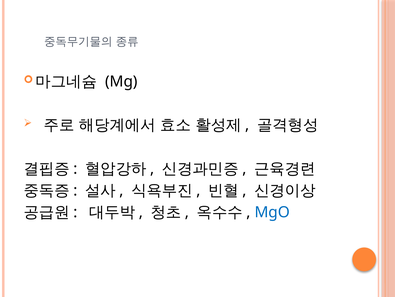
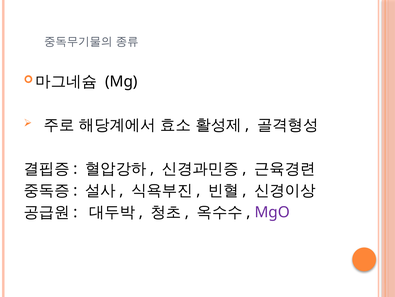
MgO colour: blue -> purple
